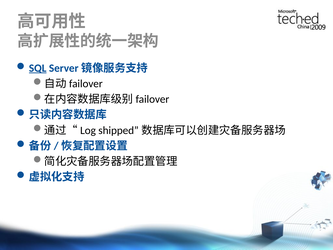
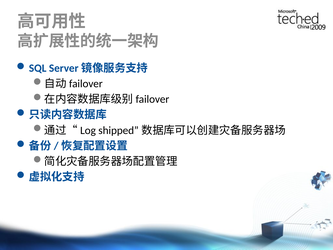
SQL underline: present -> none
